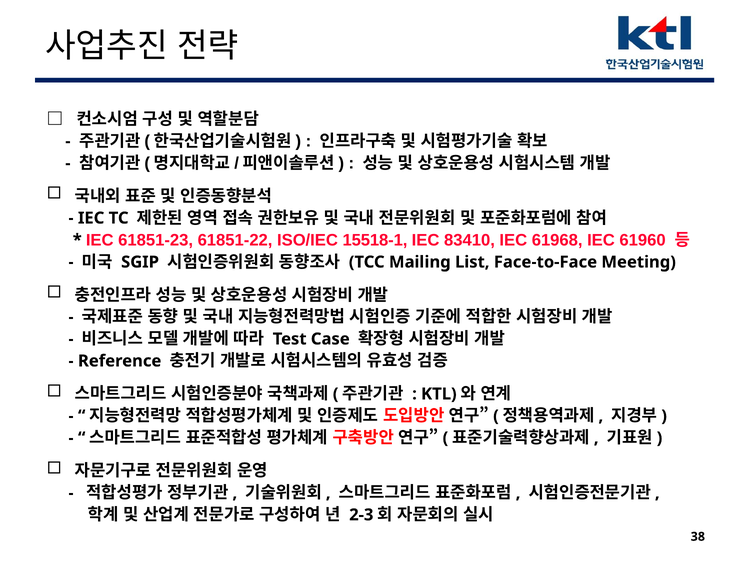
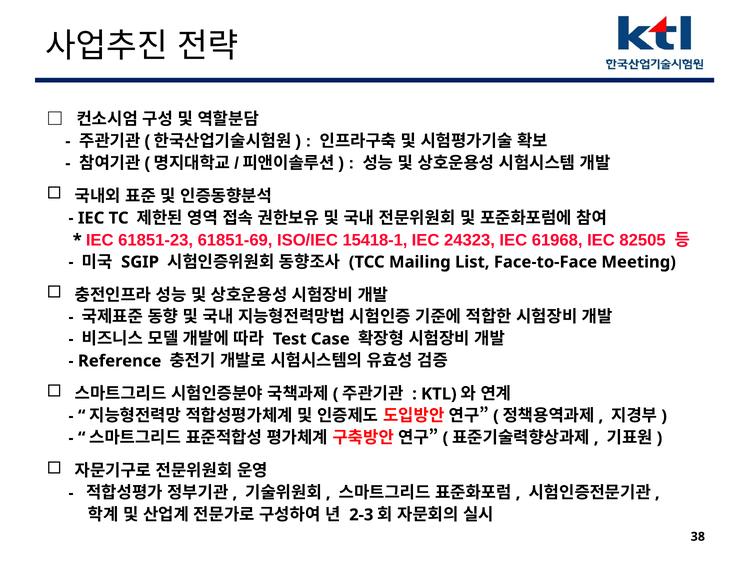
61851-22: 61851-22 -> 61851-69
15518-1: 15518-1 -> 15418-1
83410: 83410 -> 24323
61960: 61960 -> 82505
